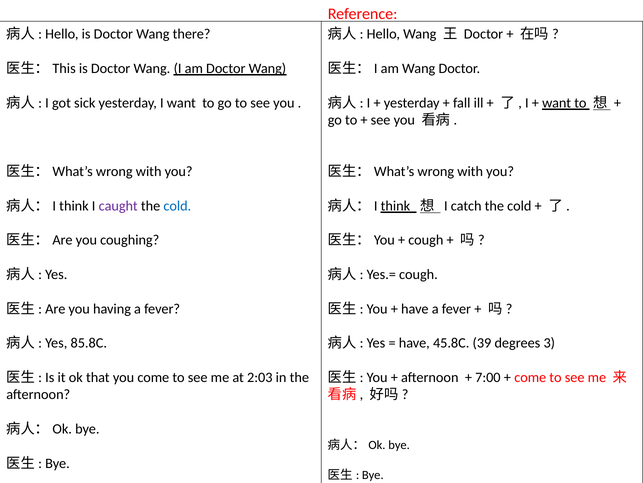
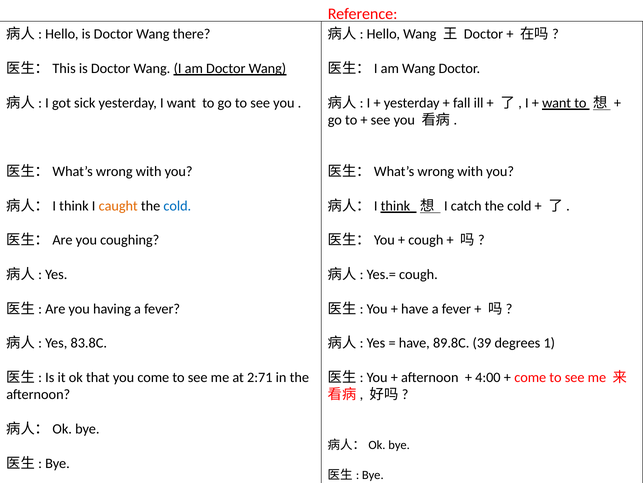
caught colour: purple -> orange
85.8C: 85.8C -> 83.8C
45.8C: 45.8C -> 89.8C
3: 3 -> 1
2:03: 2:03 -> 2:71
7:00: 7:00 -> 4:00
